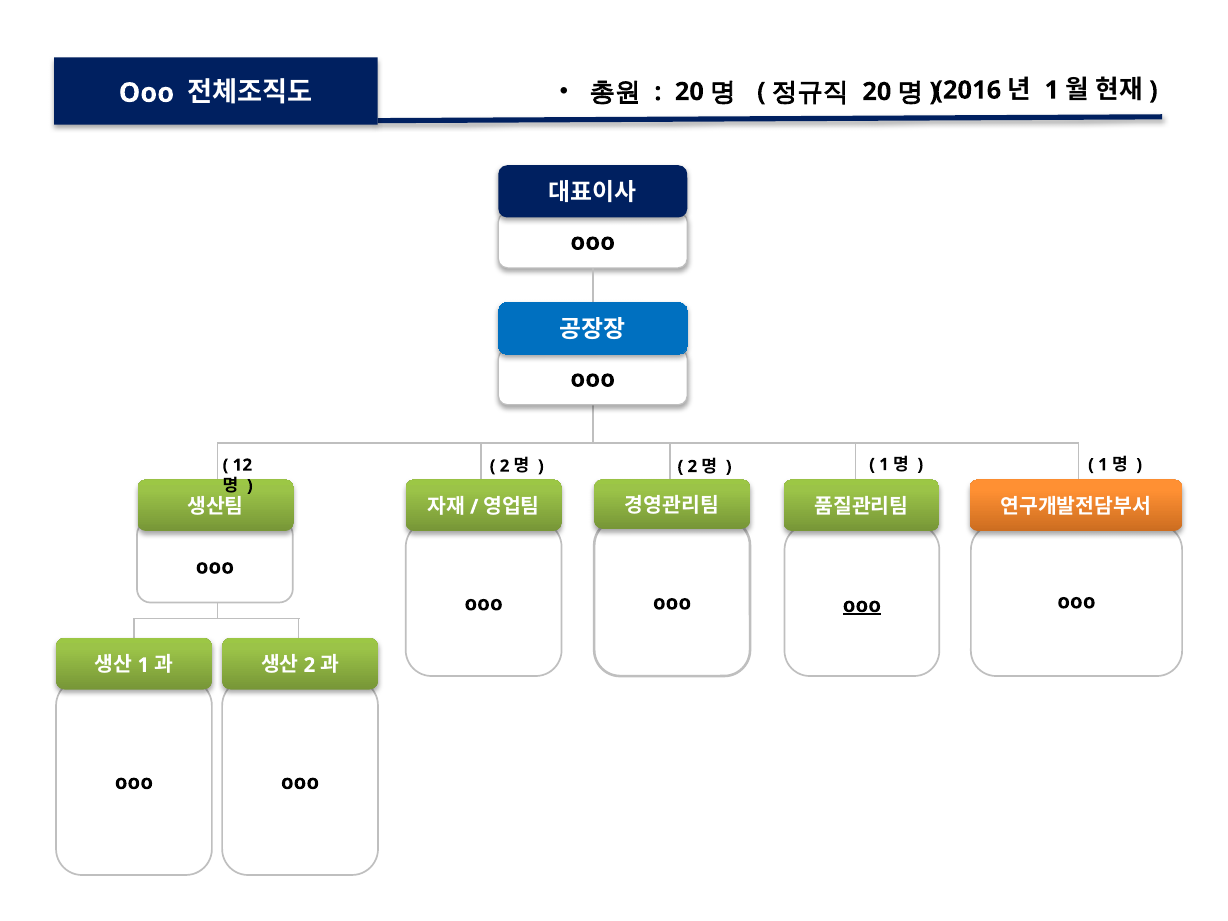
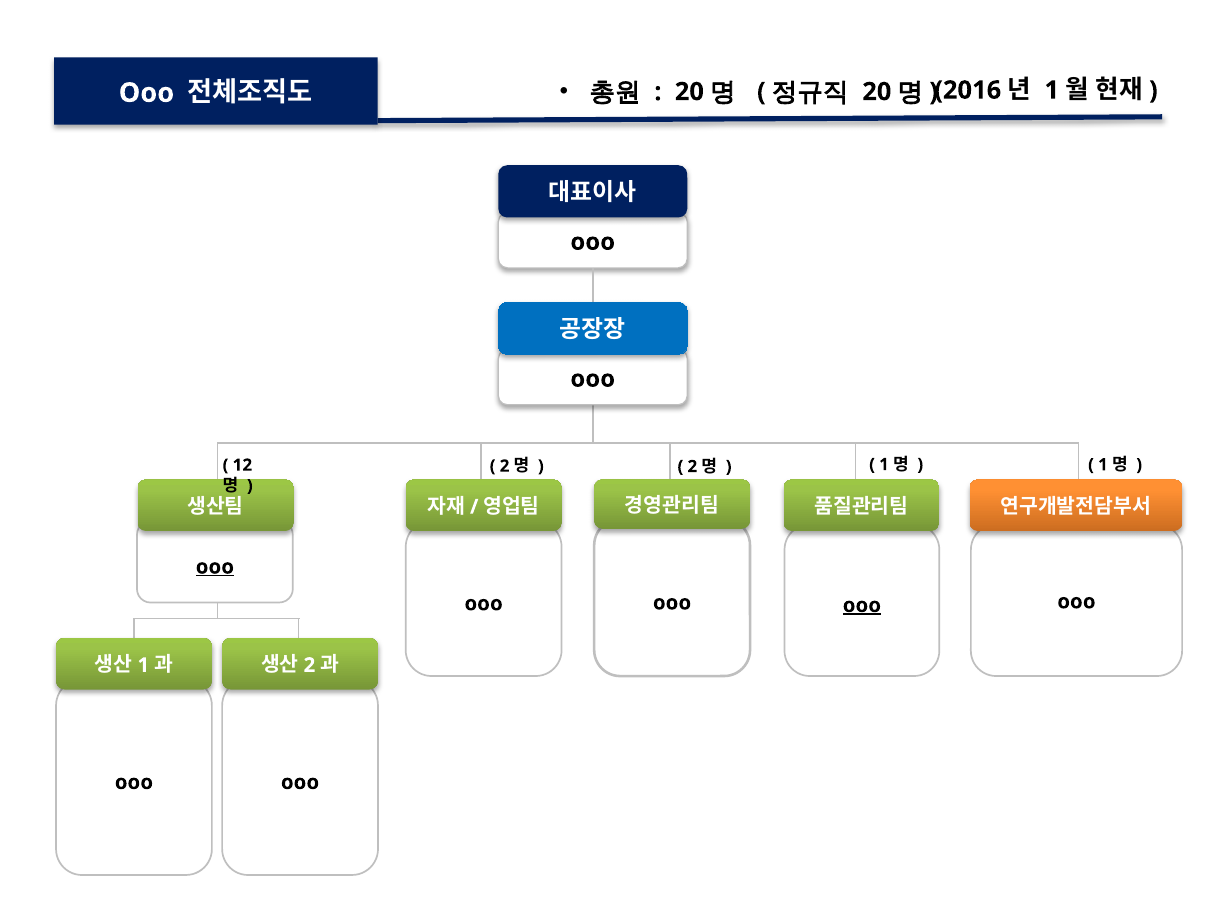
ooo at (215, 567) underline: none -> present
